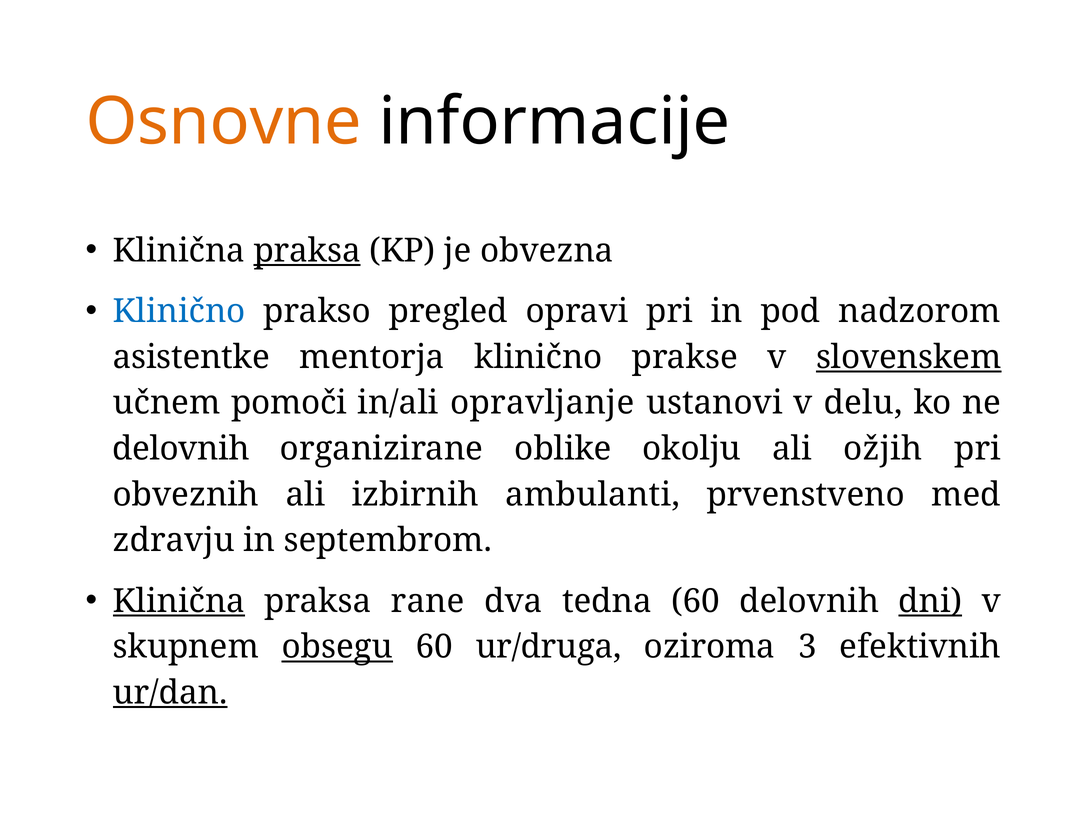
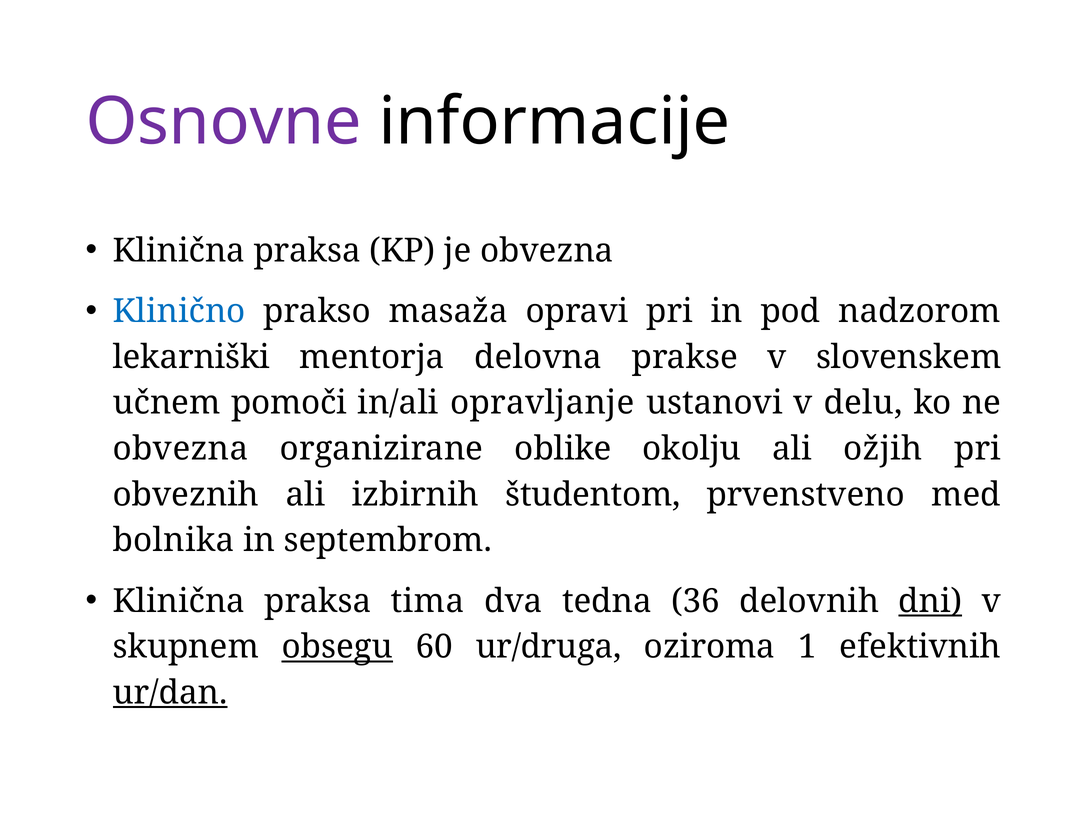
Osnovne colour: orange -> purple
praksa at (307, 251) underline: present -> none
pregled: pregled -> masaža
asistentke: asistentke -> lekarniški
mentorja klinično: klinično -> delovna
slovenskem underline: present -> none
delovnih at (181, 449): delovnih -> obvezna
ambulanti: ambulanti -> študentom
zdravju: zdravju -> bolnika
Klinična at (179, 601) underline: present -> none
rane: rane -> tima
tedna 60: 60 -> 36
3: 3 -> 1
